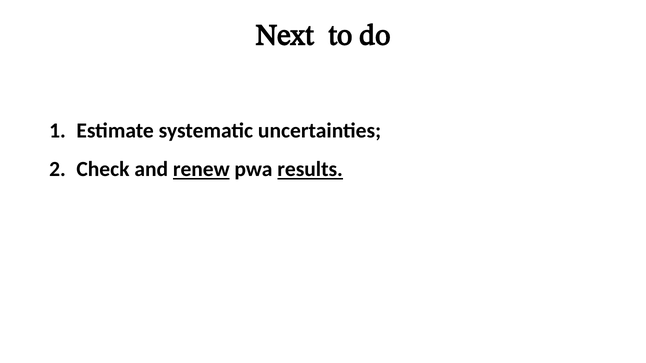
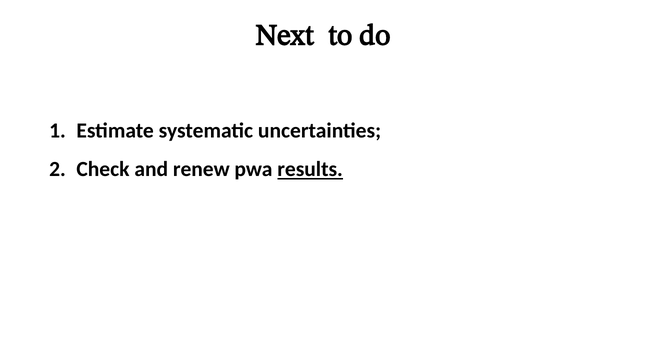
renew underline: present -> none
